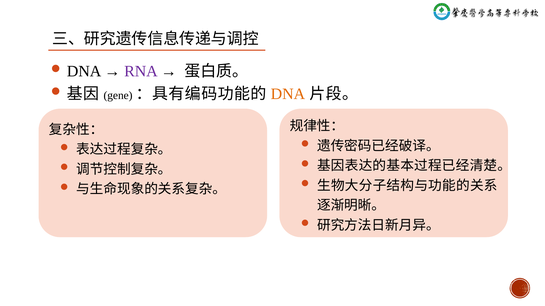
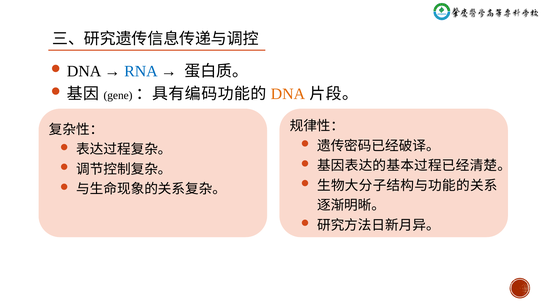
RNA colour: purple -> blue
